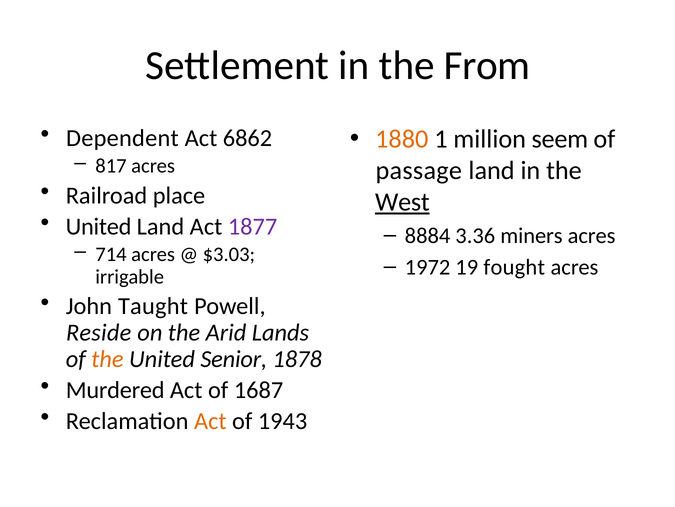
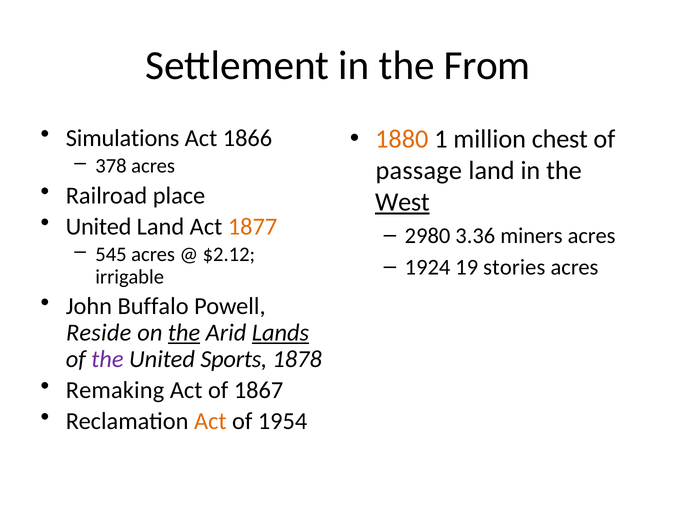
Dependent: Dependent -> Simulations
6862: 6862 -> 1866
seem: seem -> chest
817: 817 -> 378
1877 colour: purple -> orange
8884: 8884 -> 2980
714: 714 -> 545
$3.03: $3.03 -> $2.12
1972: 1972 -> 1924
fought: fought -> stories
Taught: Taught -> Buffalo
the at (184, 332) underline: none -> present
Lands underline: none -> present
the at (107, 358) colour: orange -> purple
Senior: Senior -> Sports
Murdered: Murdered -> Remaking
1687: 1687 -> 1867
1943: 1943 -> 1954
